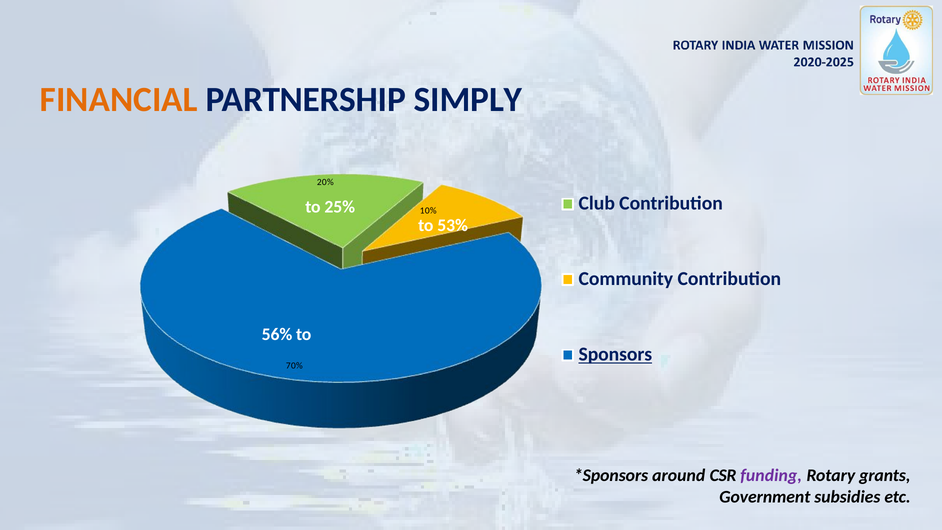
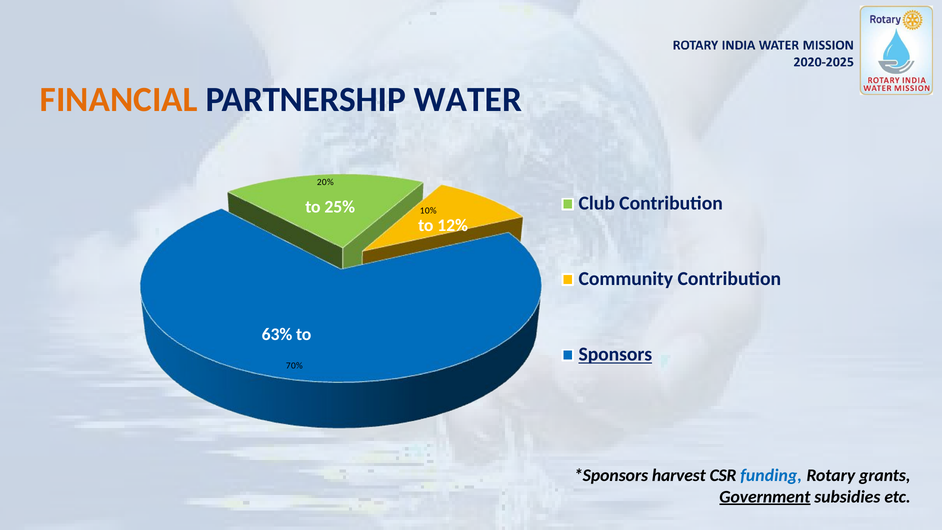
SIMPLY: SIMPLY -> WATER
53%: 53% -> 12%
56%: 56% -> 63%
around: around -> harvest
funding colour: purple -> blue
Government underline: none -> present
